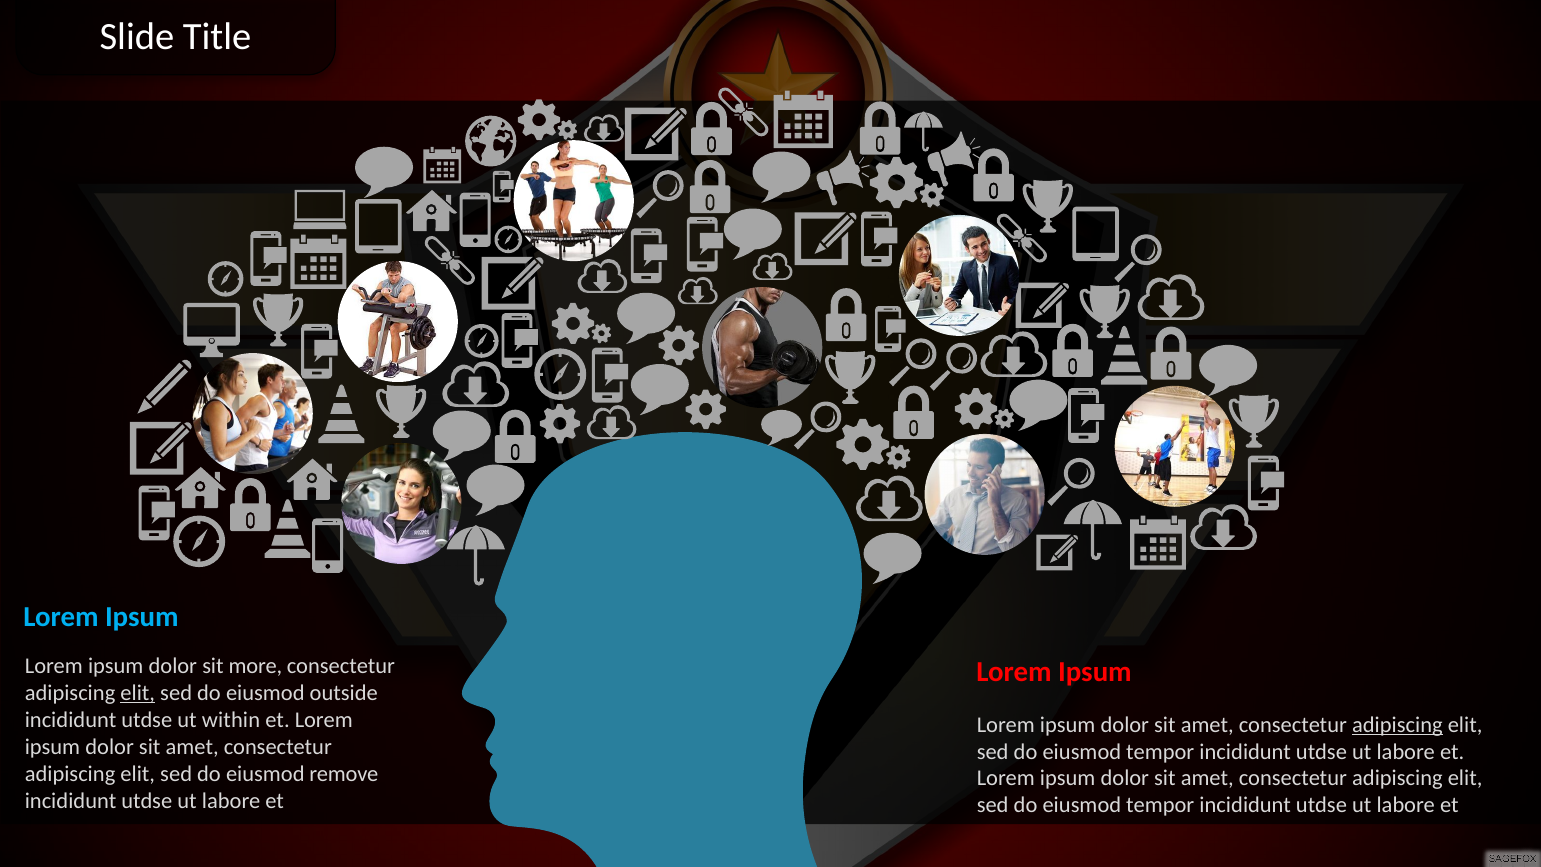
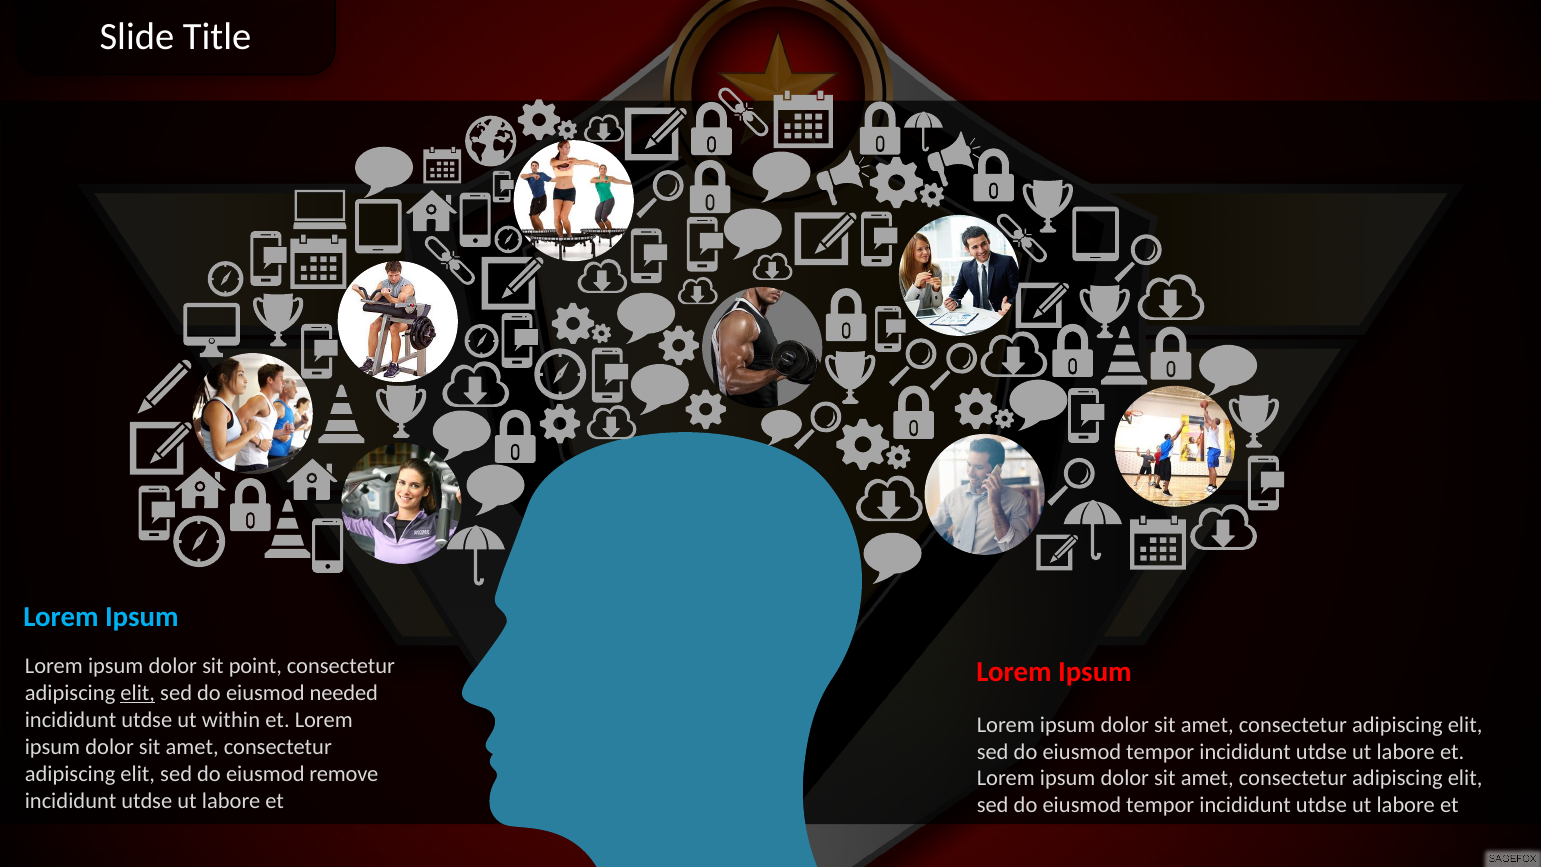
more: more -> point
outside: outside -> needed
adipiscing at (1397, 724) underline: present -> none
